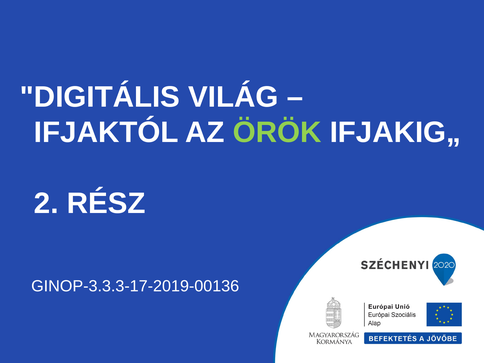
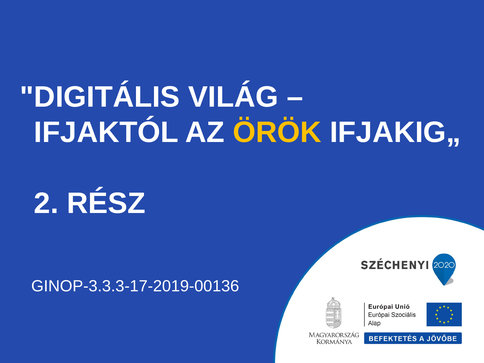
ÖRÖK colour: light green -> yellow
